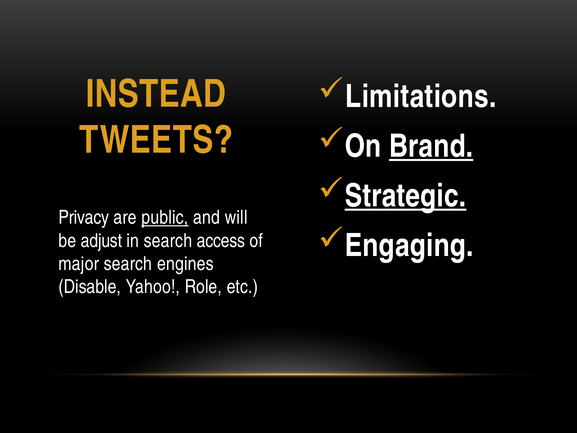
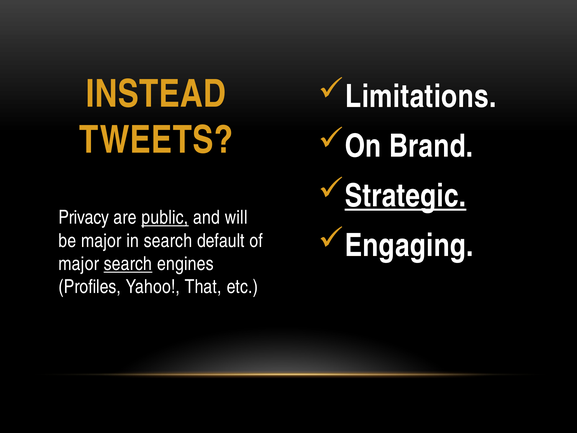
Brand underline: present -> none
be adjust: adjust -> major
access: access -> default
search at (128, 264) underline: none -> present
Disable: Disable -> Profiles
Role: Role -> That
